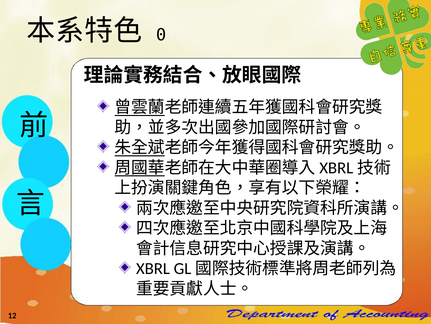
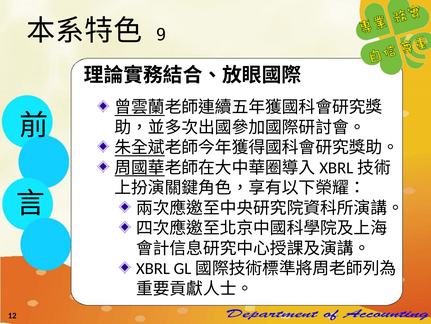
0: 0 -> 9
